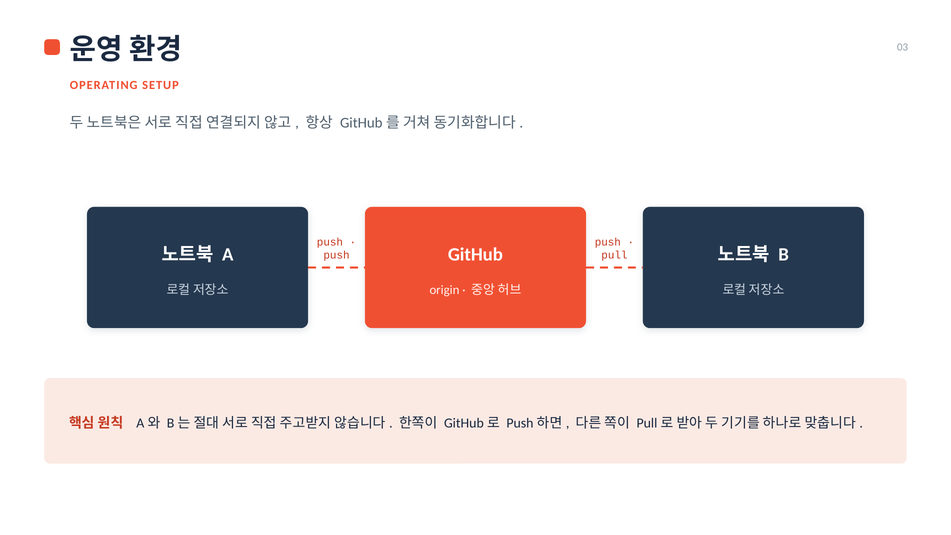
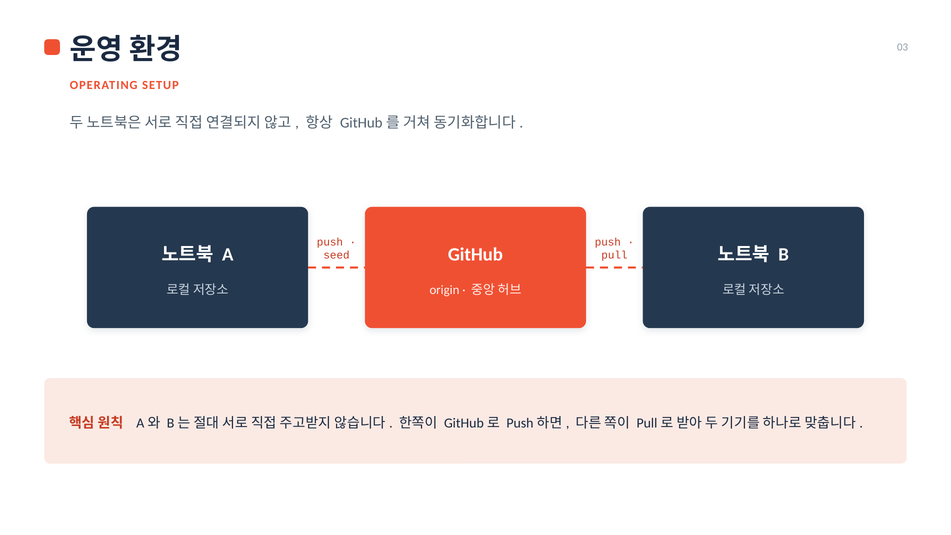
push at (337, 255): push -> seed
